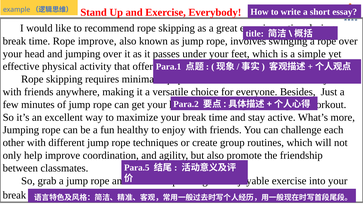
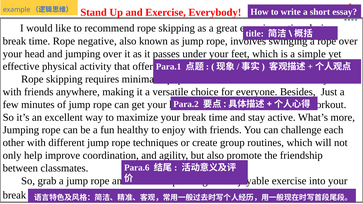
Rope improve: improve -> negative
Para.5: Para.5 -> Para.6
